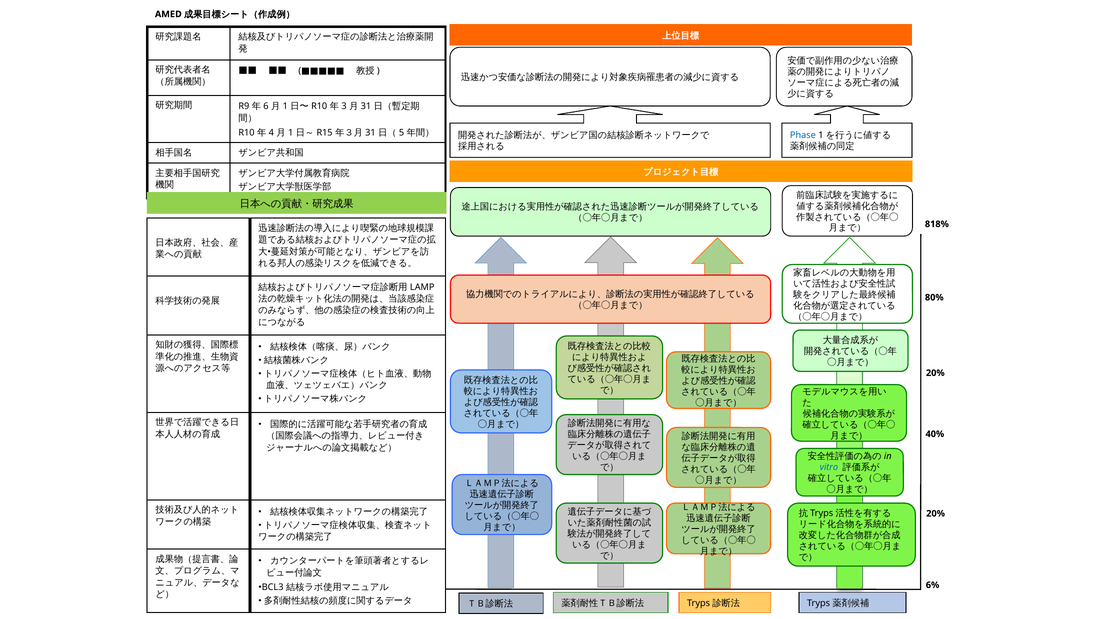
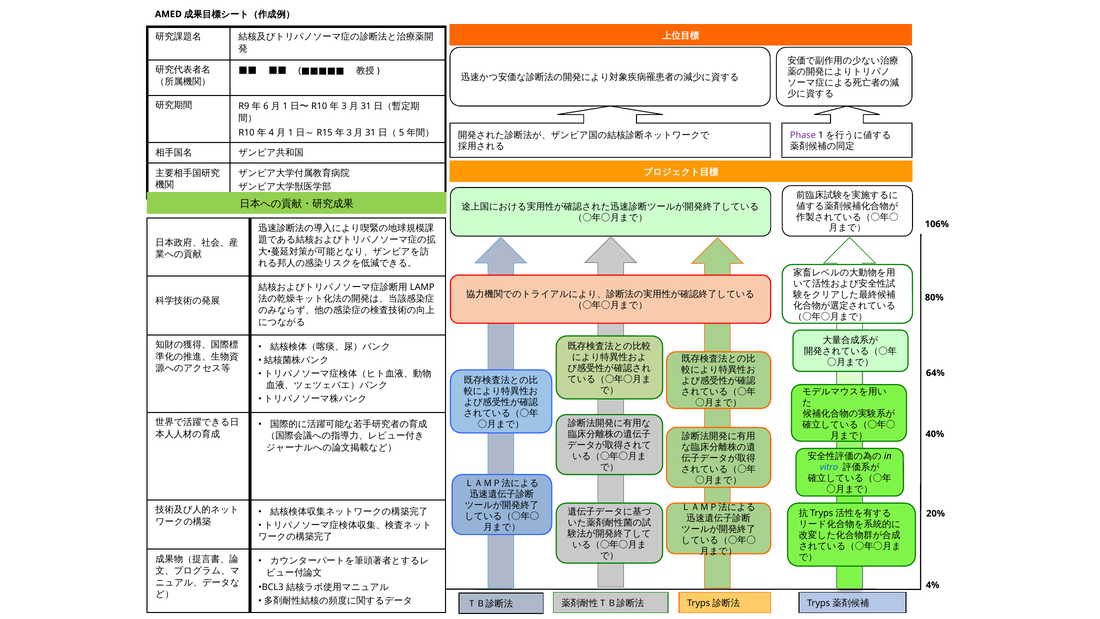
Phase colour: blue -> purple
818%: 818% -> 106%
20% at (935, 373): 20% -> 64%
6%: 6% -> 4%
